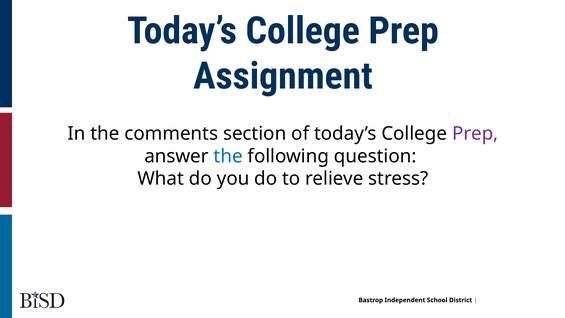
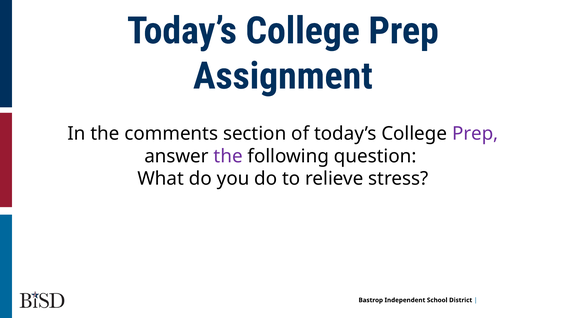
the at (228, 156) colour: blue -> purple
